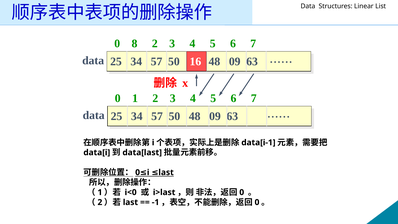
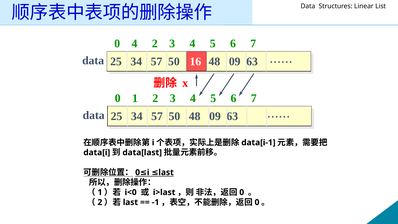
0 8: 8 -> 4
